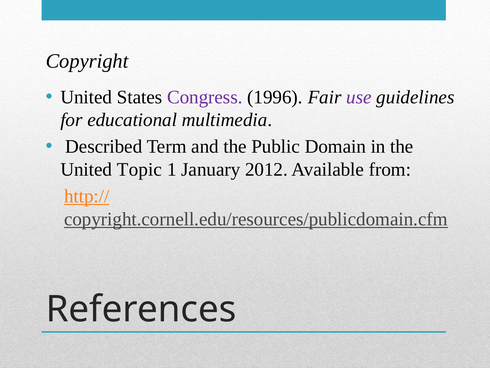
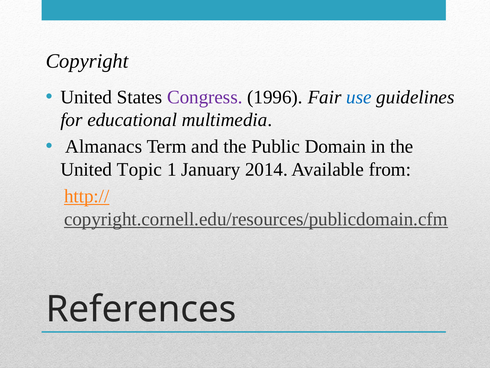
use colour: purple -> blue
Described: Described -> Almanacs
2012: 2012 -> 2014
